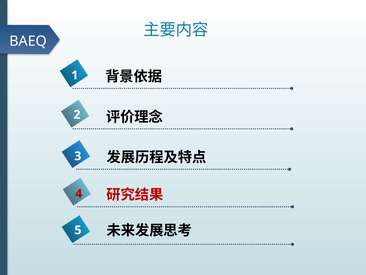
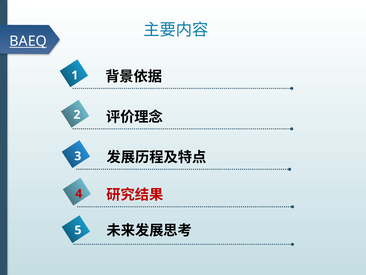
BAEQ underline: none -> present
